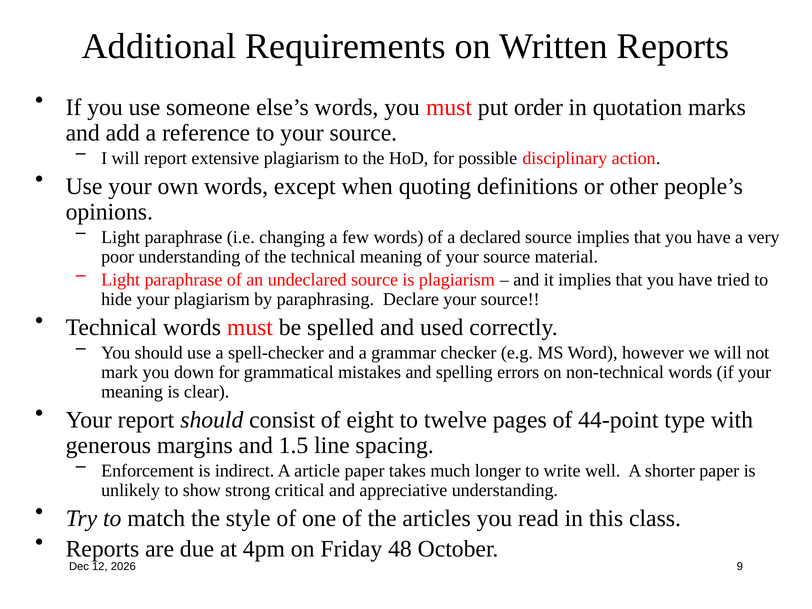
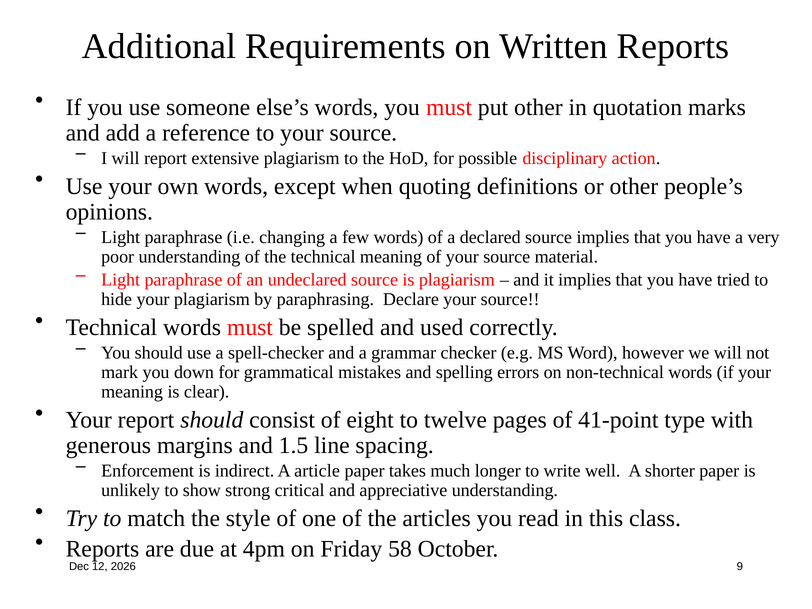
put order: order -> other
44-point: 44-point -> 41-point
48: 48 -> 58
